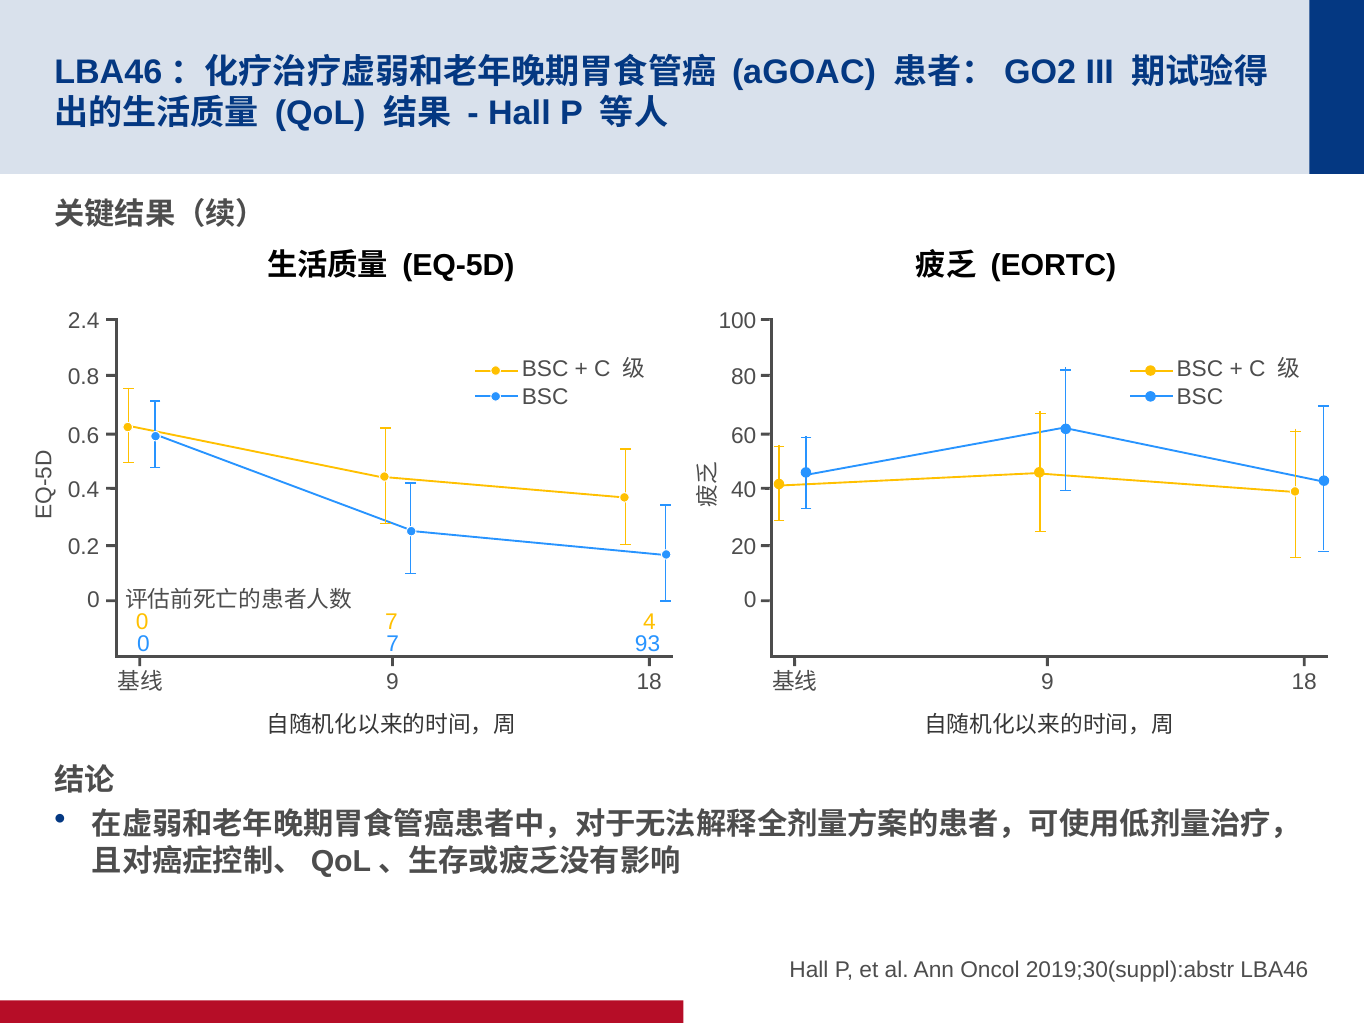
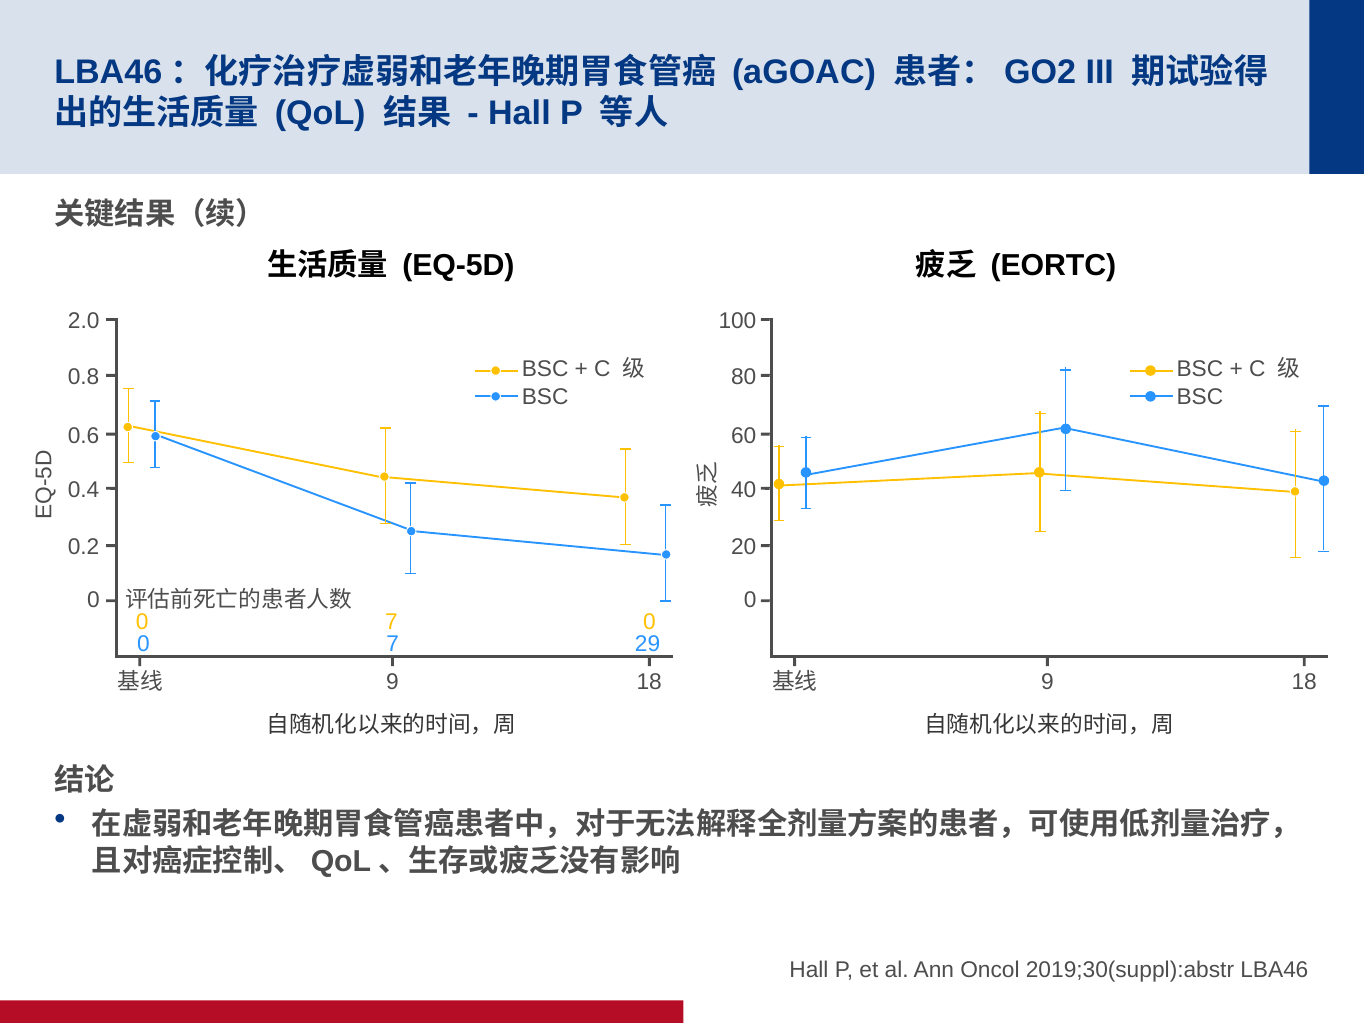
2.4: 2.4 -> 2.0
7 4: 4 -> 0
93: 93 -> 29
